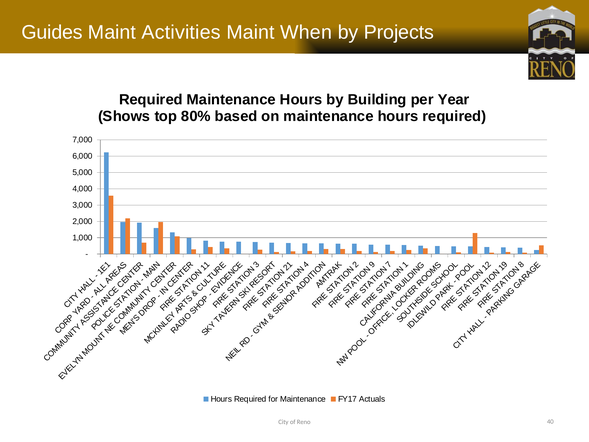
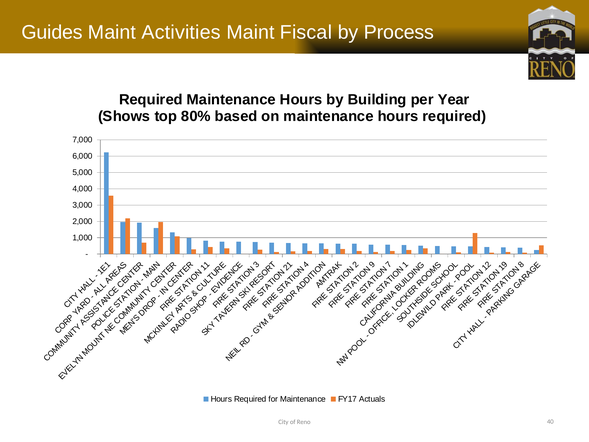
When: When -> Fiscal
Projects: Projects -> Process
